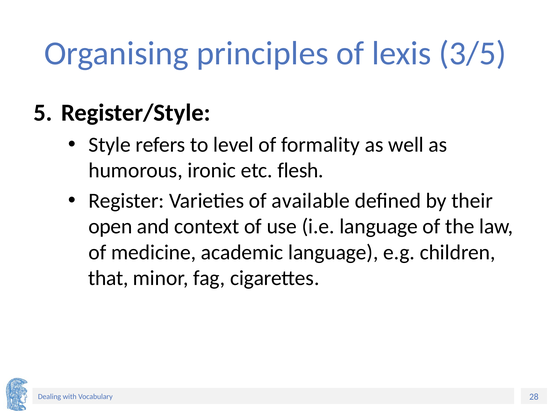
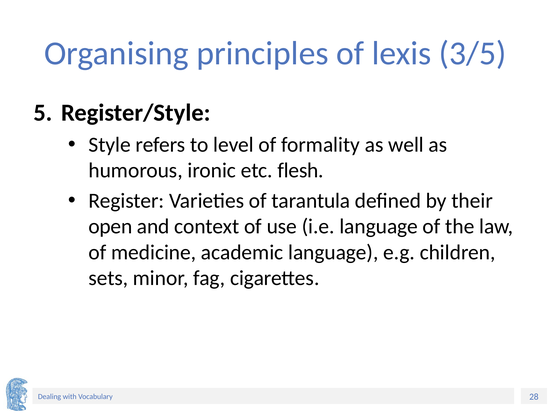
available: available -> tarantula
that: that -> sets
